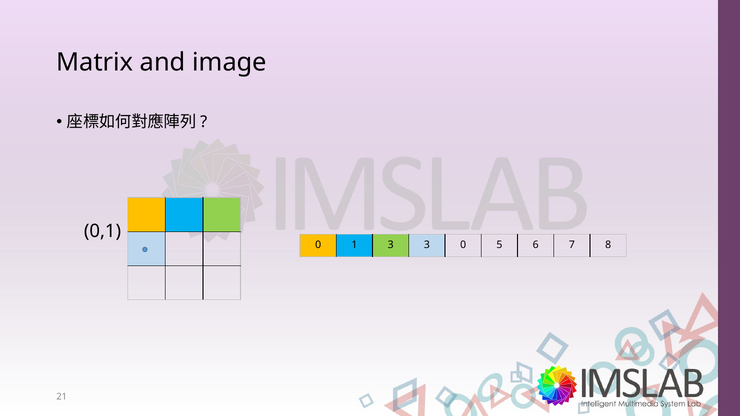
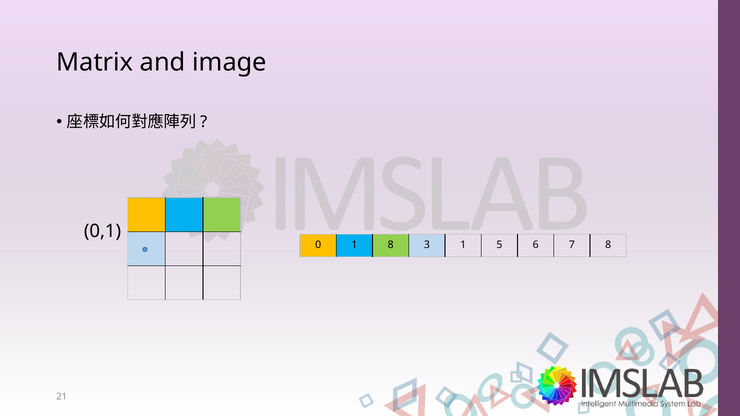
1 3: 3 -> 8
3 0: 0 -> 1
